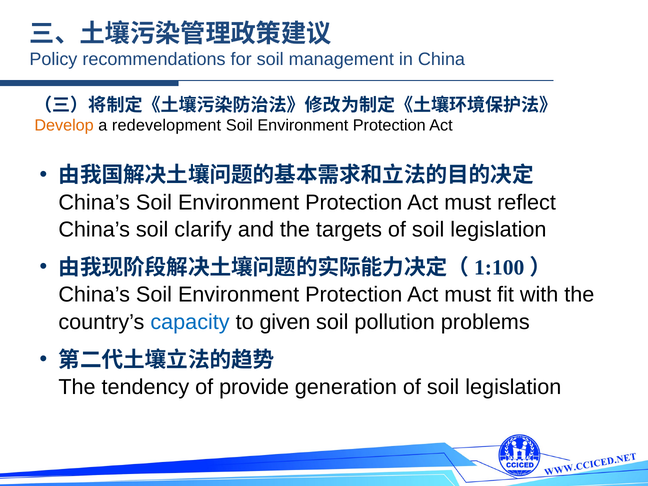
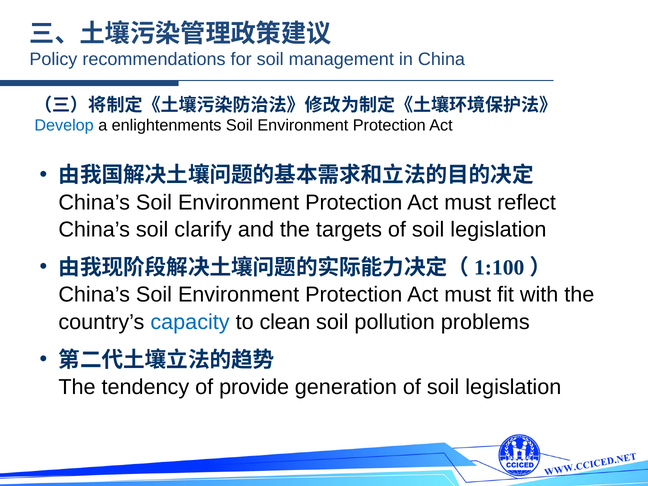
Develop colour: orange -> blue
redevelopment: redevelopment -> enlightenments
given: given -> clean
